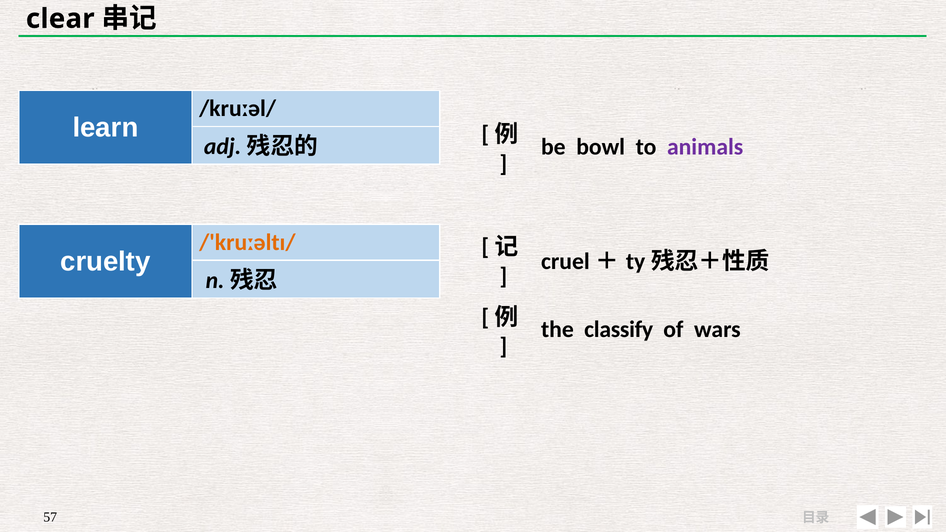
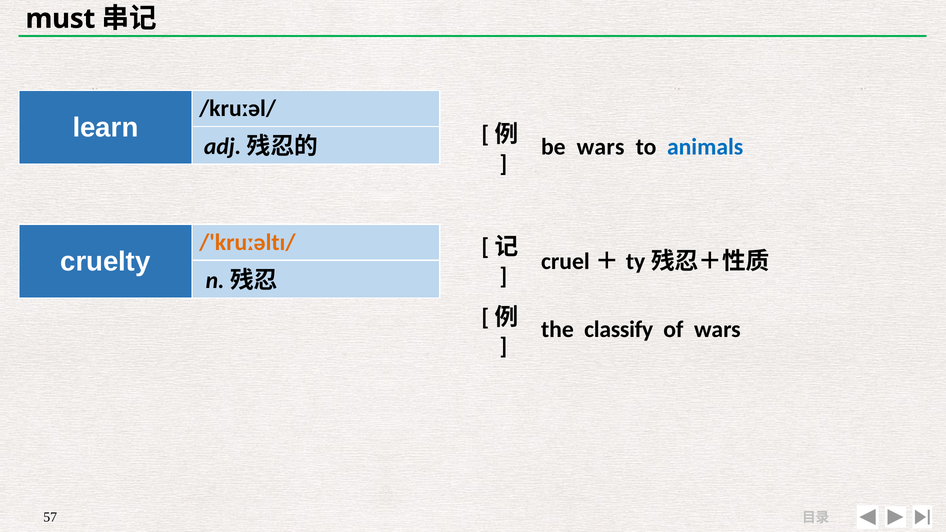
clear: clear -> must
be bowl: bowl -> wars
animals colour: purple -> blue
